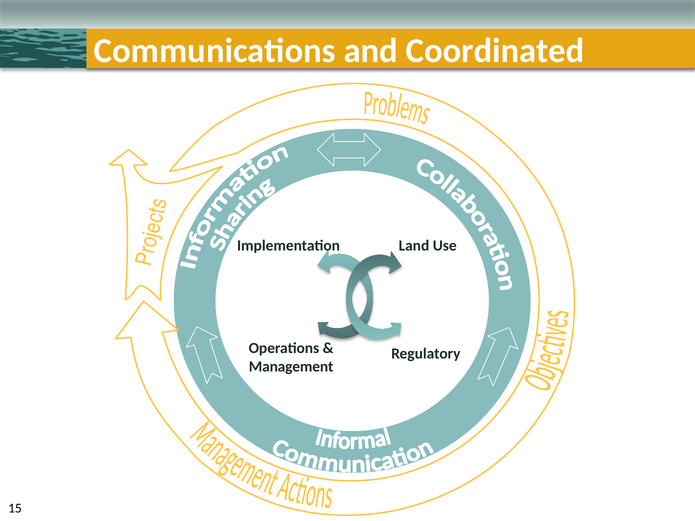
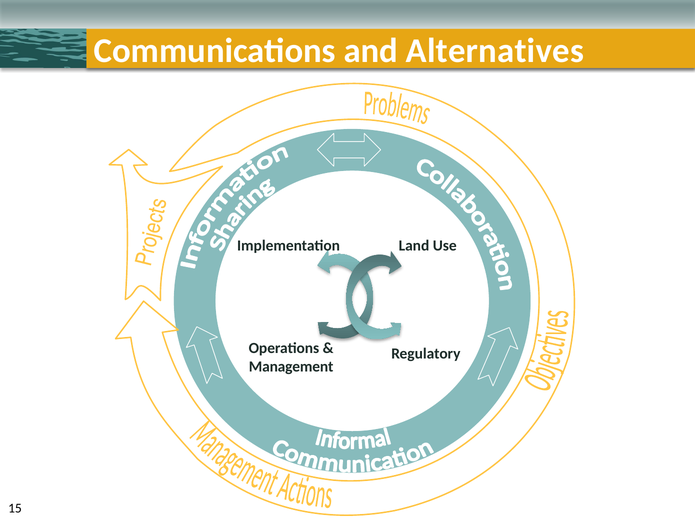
Coordinated: Coordinated -> Alternatives
